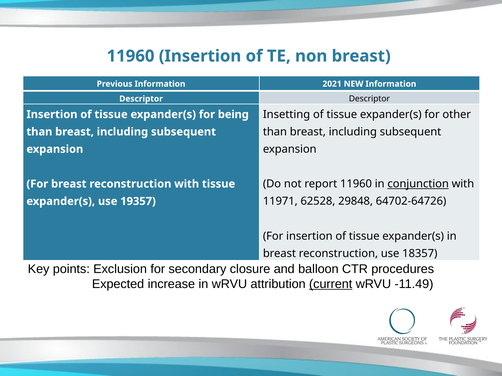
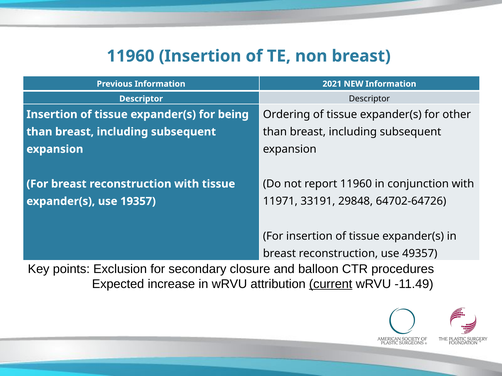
Insetting: Insetting -> Ordering
conjunction underline: present -> none
62528: 62528 -> 33191
18357: 18357 -> 49357
